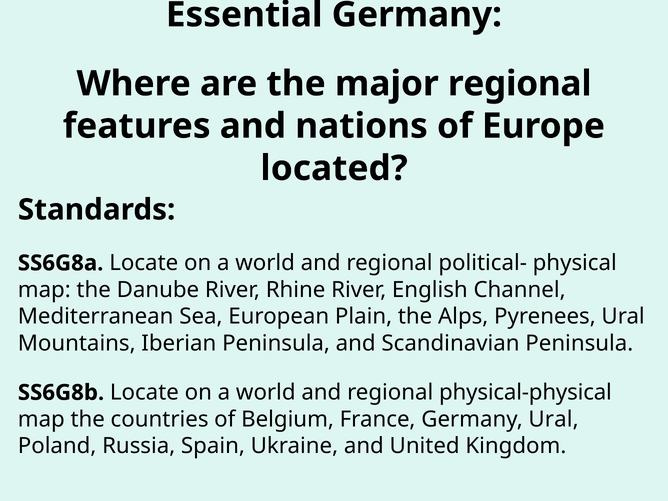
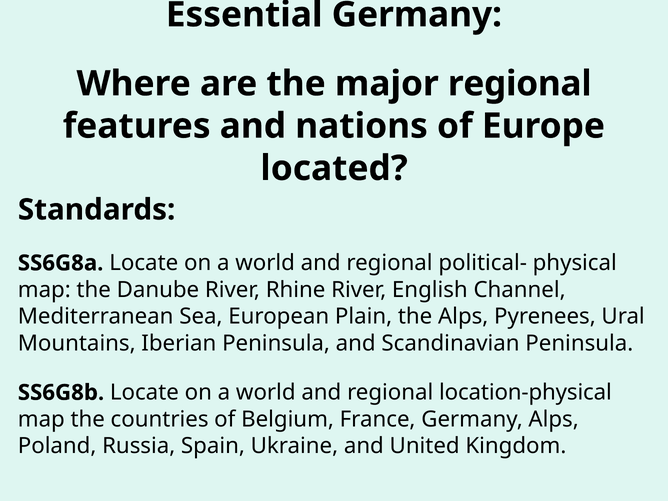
physical-physical: physical-physical -> location-physical
Germany Ural: Ural -> Alps
